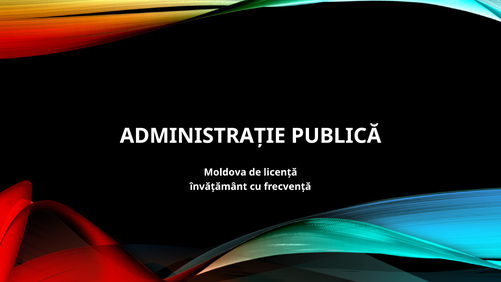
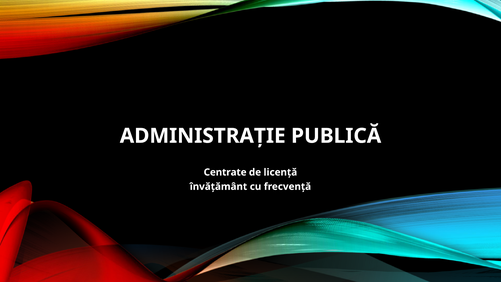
Moldova: Moldova -> Centrate
